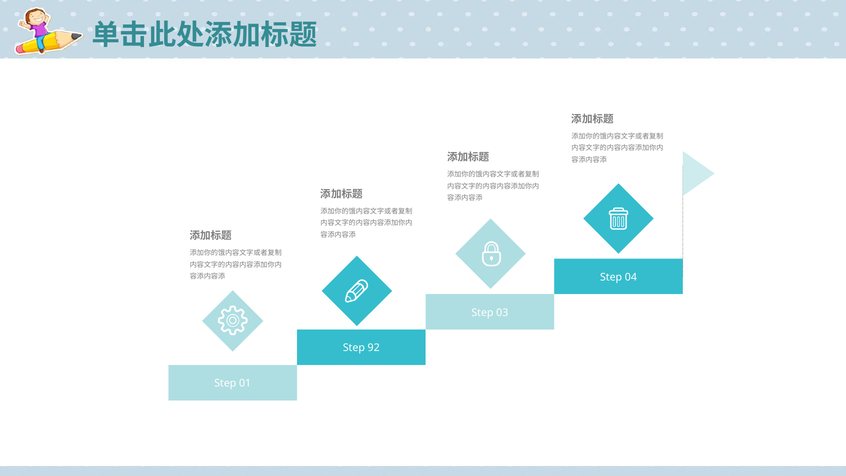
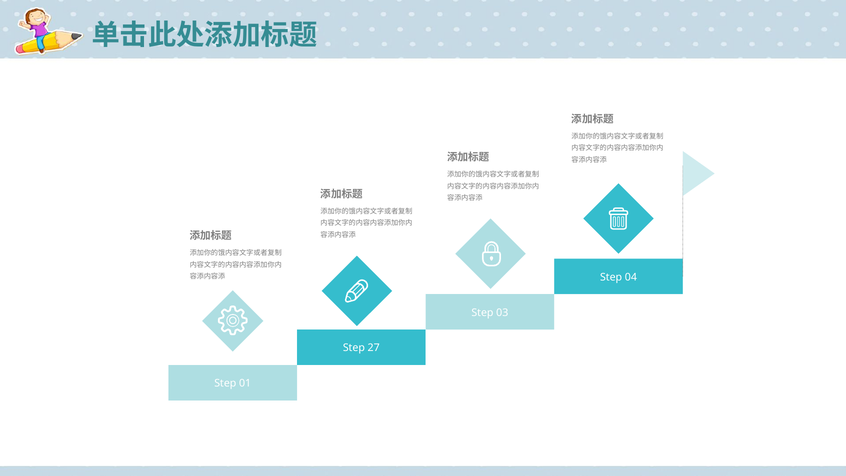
92: 92 -> 27
